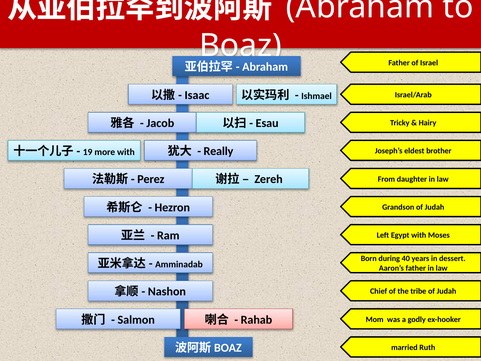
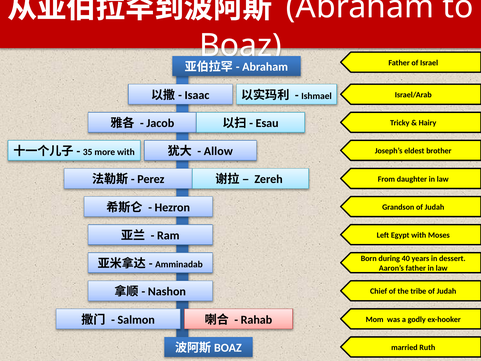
19: 19 -> 35
Really: Really -> Allow
